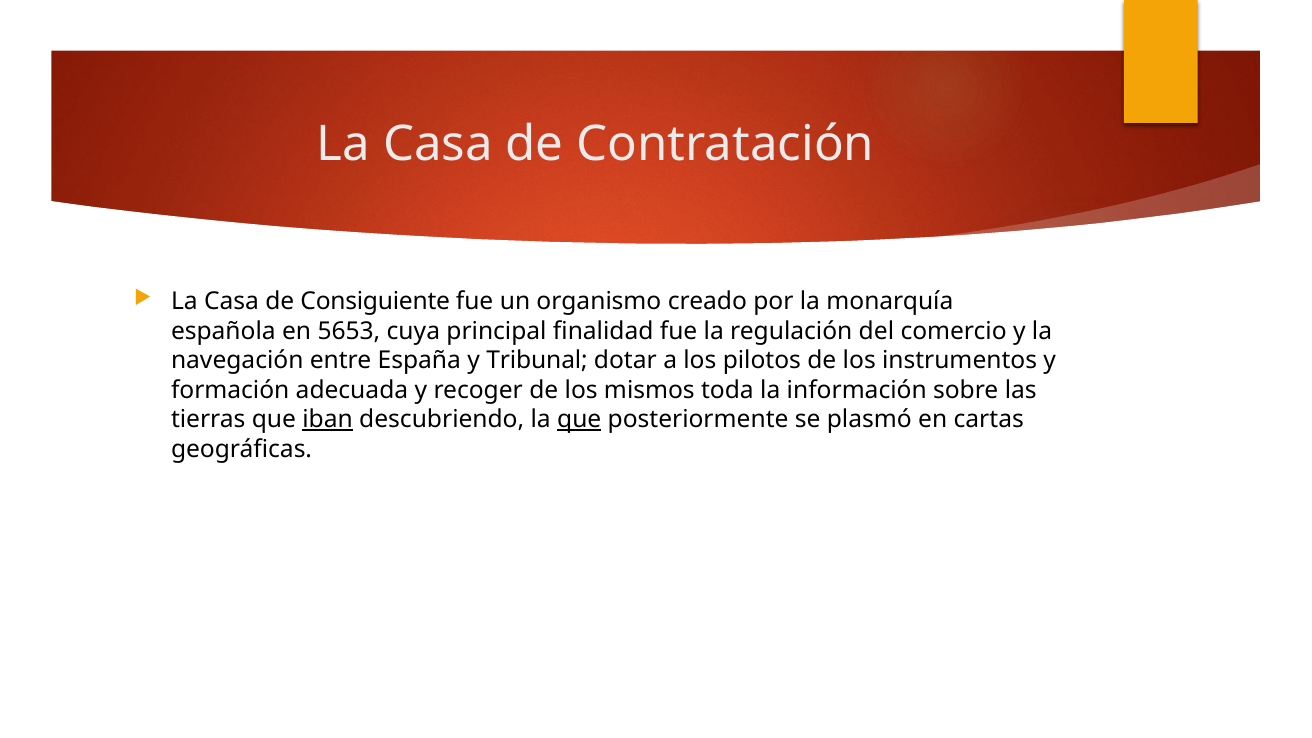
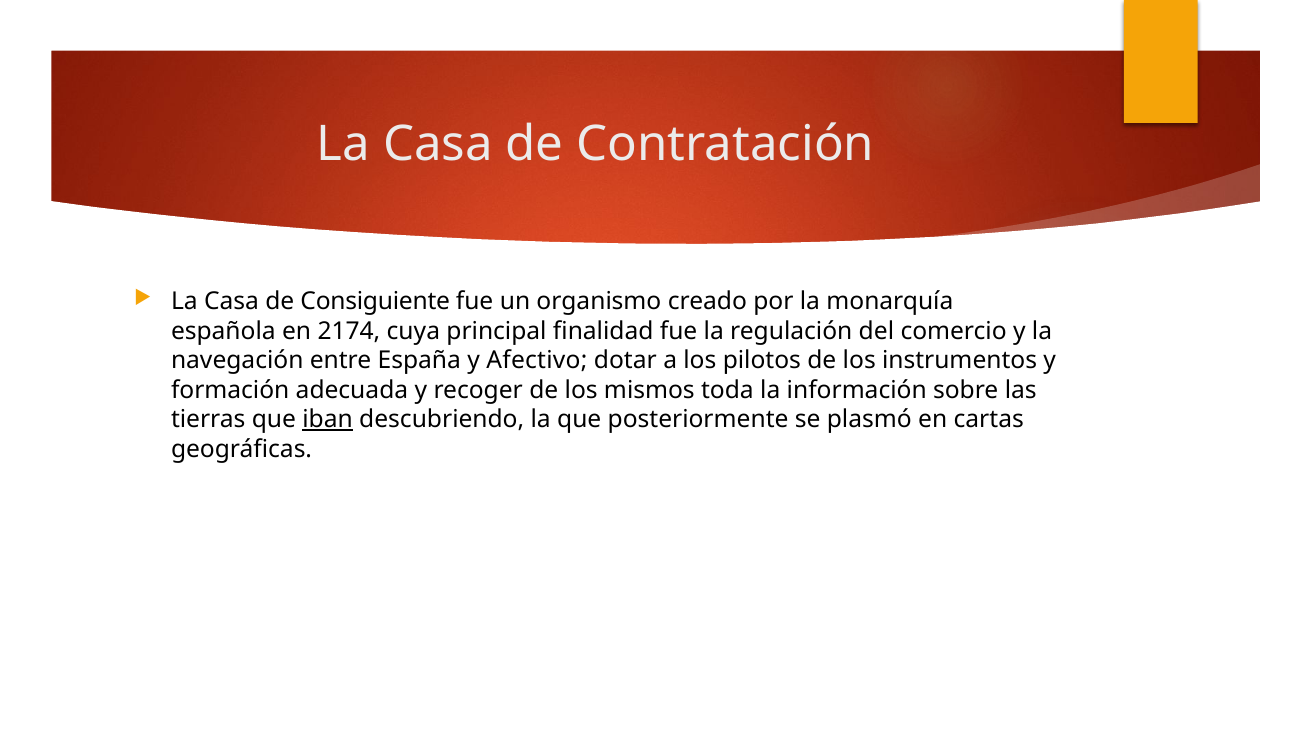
5653: 5653 -> 2174
Tribunal: Tribunal -> Afectivo
que at (579, 420) underline: present -> none
